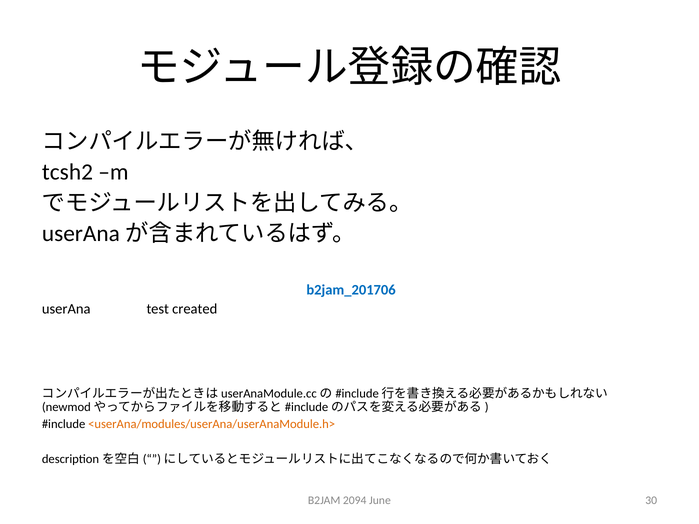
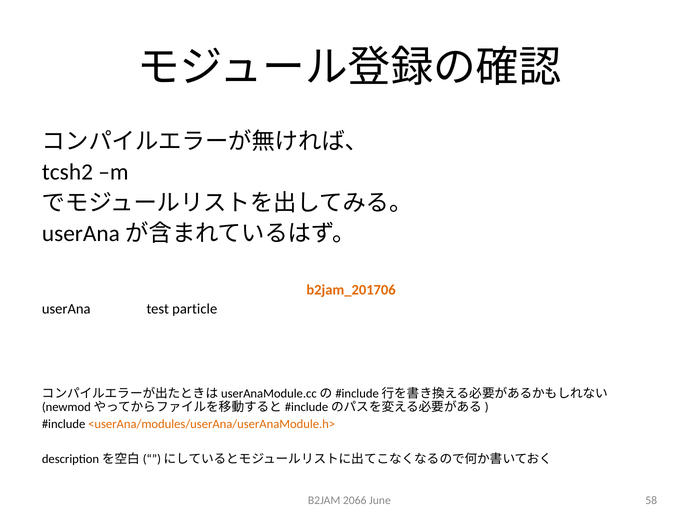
b2jam_201706 colour: blue -> orange
created: created -> particle
2094: 2094 -> 2066
30: 30 -> 58
